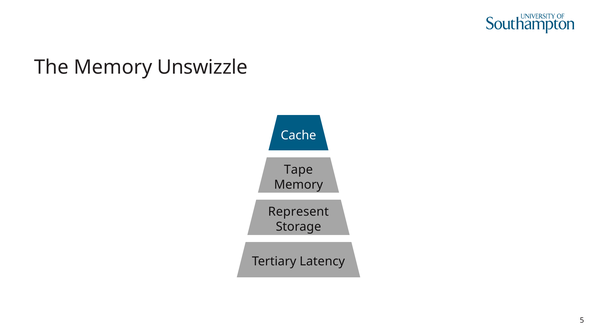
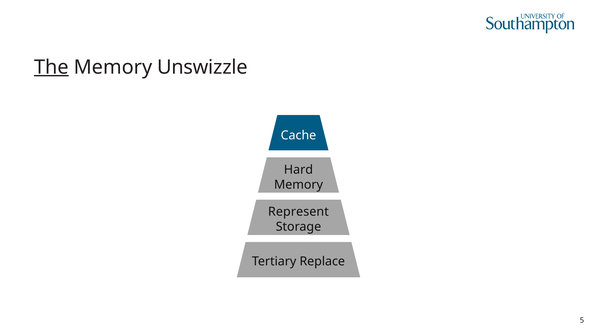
The underline: none -> present
Tape: Tape -> Hard
Latency: Latency -> Replace
